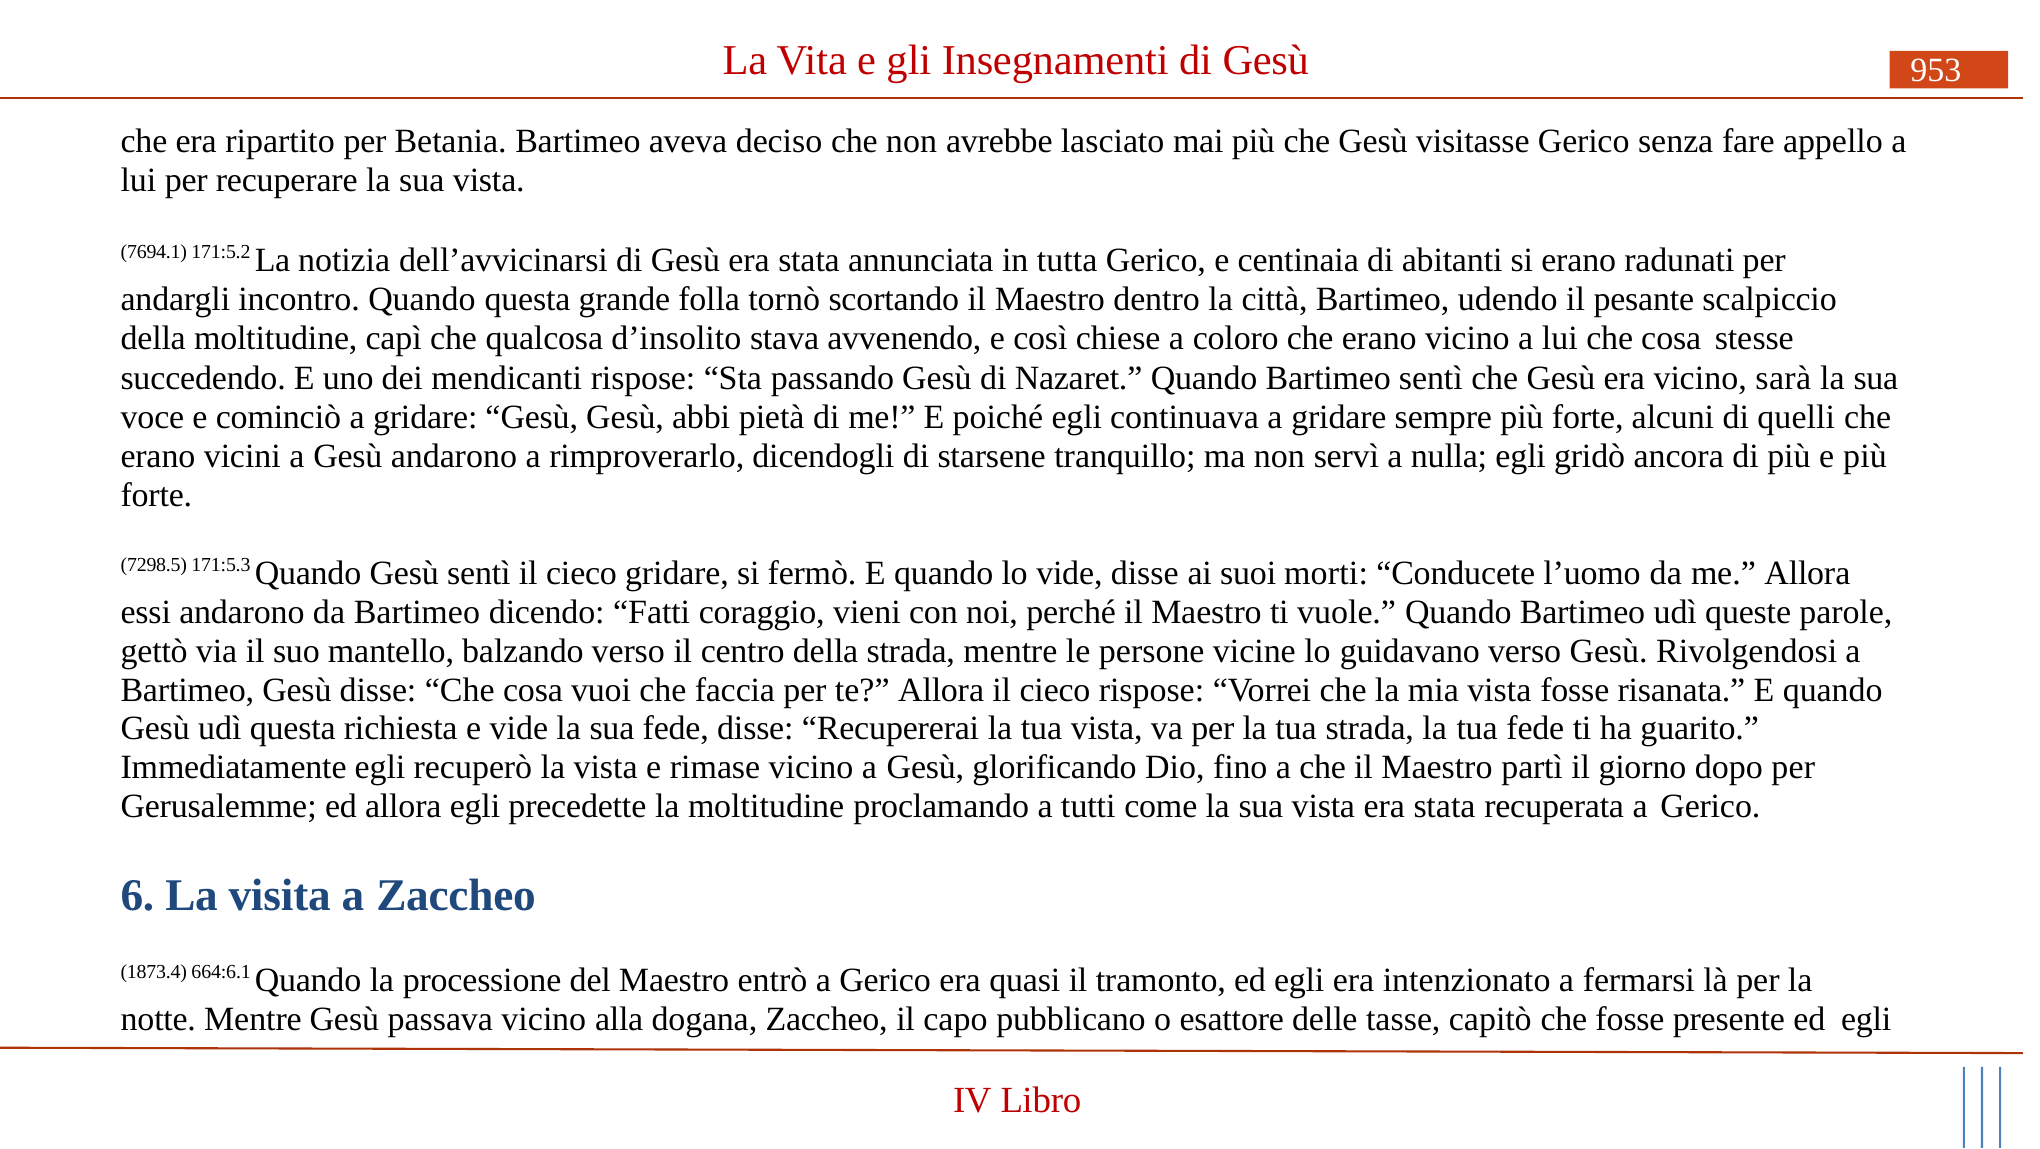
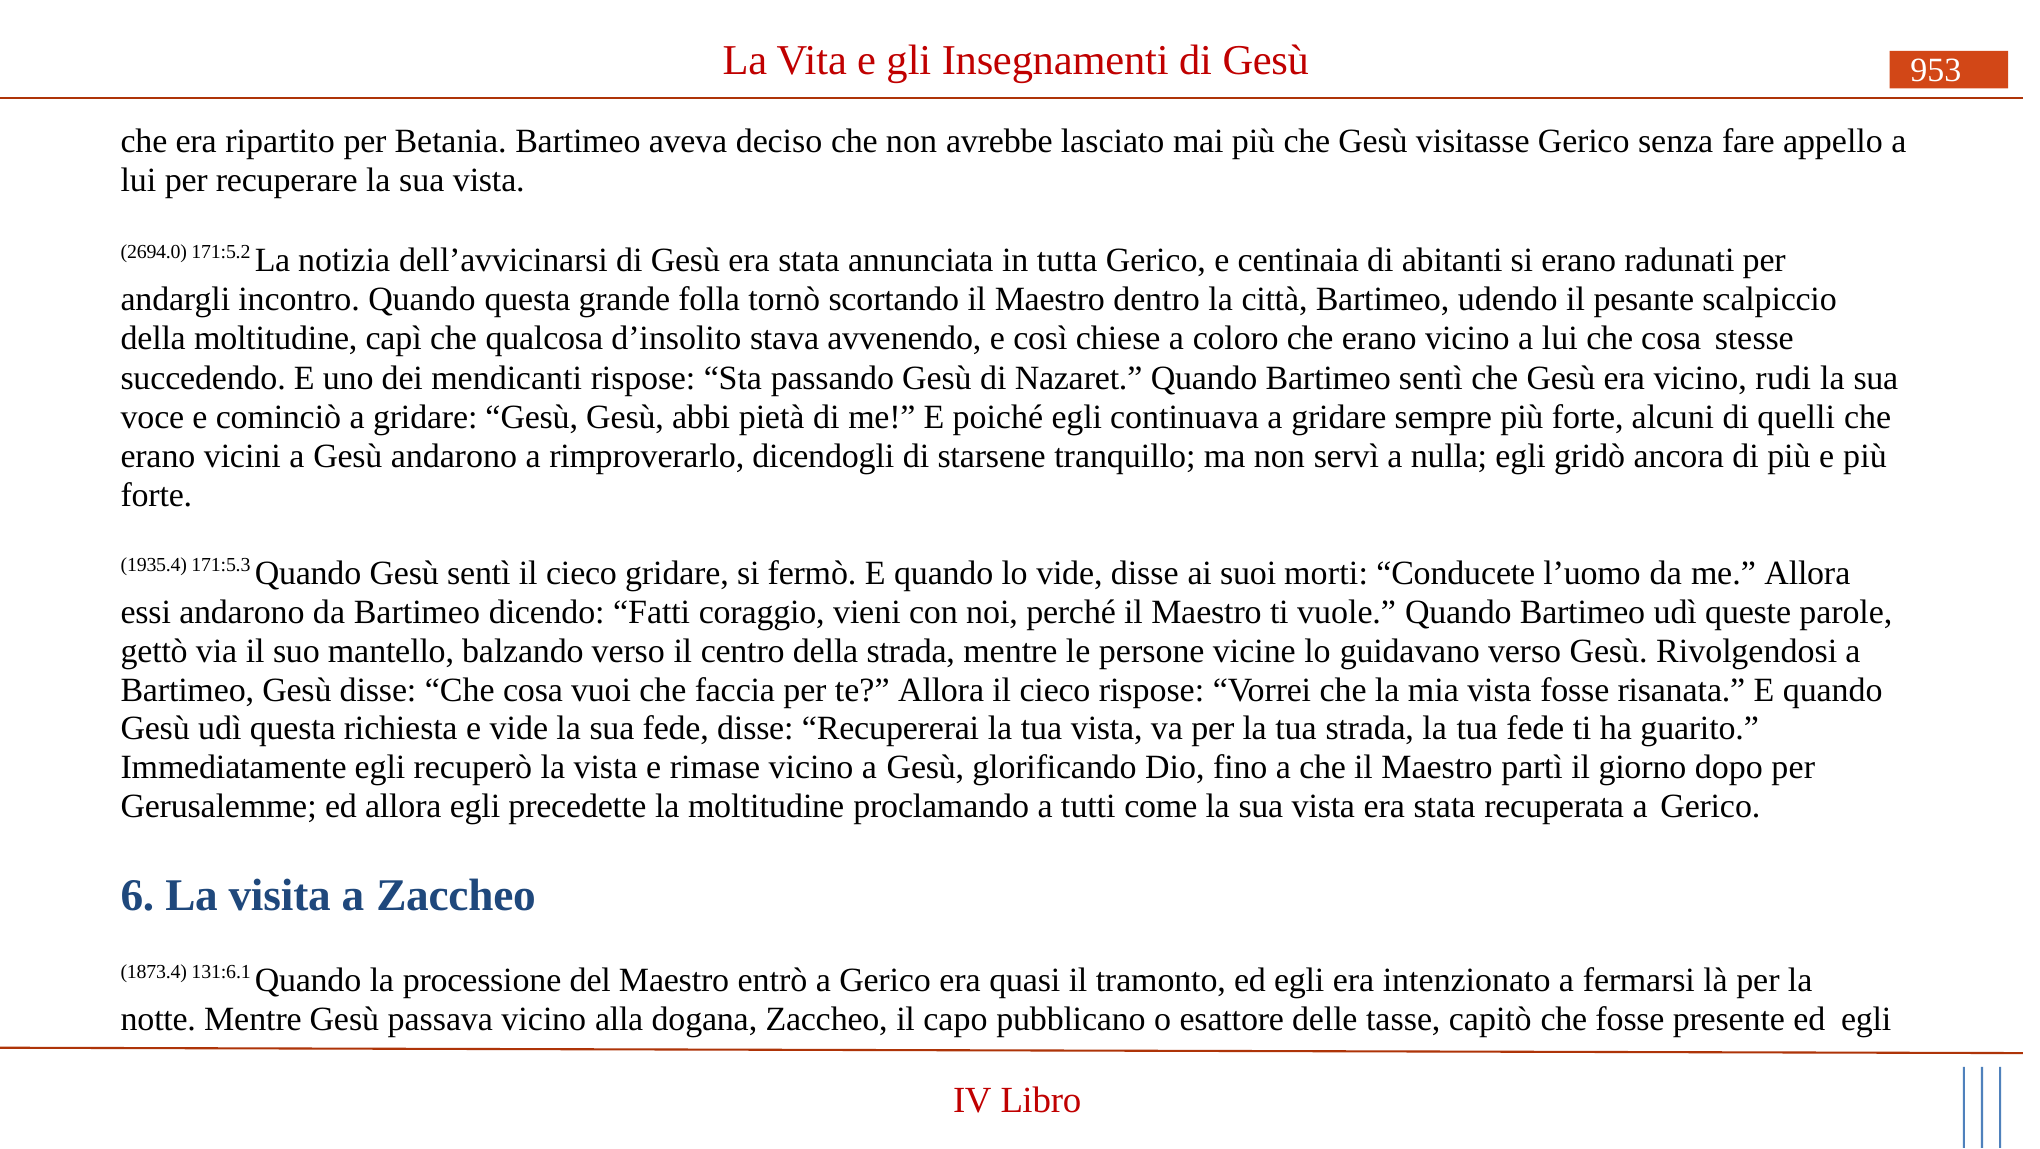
7694.1: 7694.1 -> 2694.0
sarà: sarà -> rudi
7298.5: 7298.5 -> 1935.4
664:6.1: 664:6.1 -> 131:6.1
